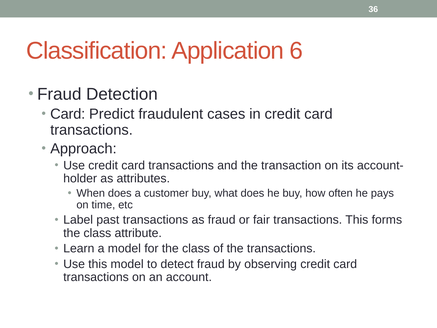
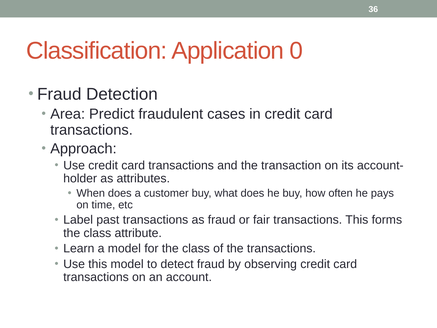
6: 6 -> 0
Card at (68, 114): Card -> Area
